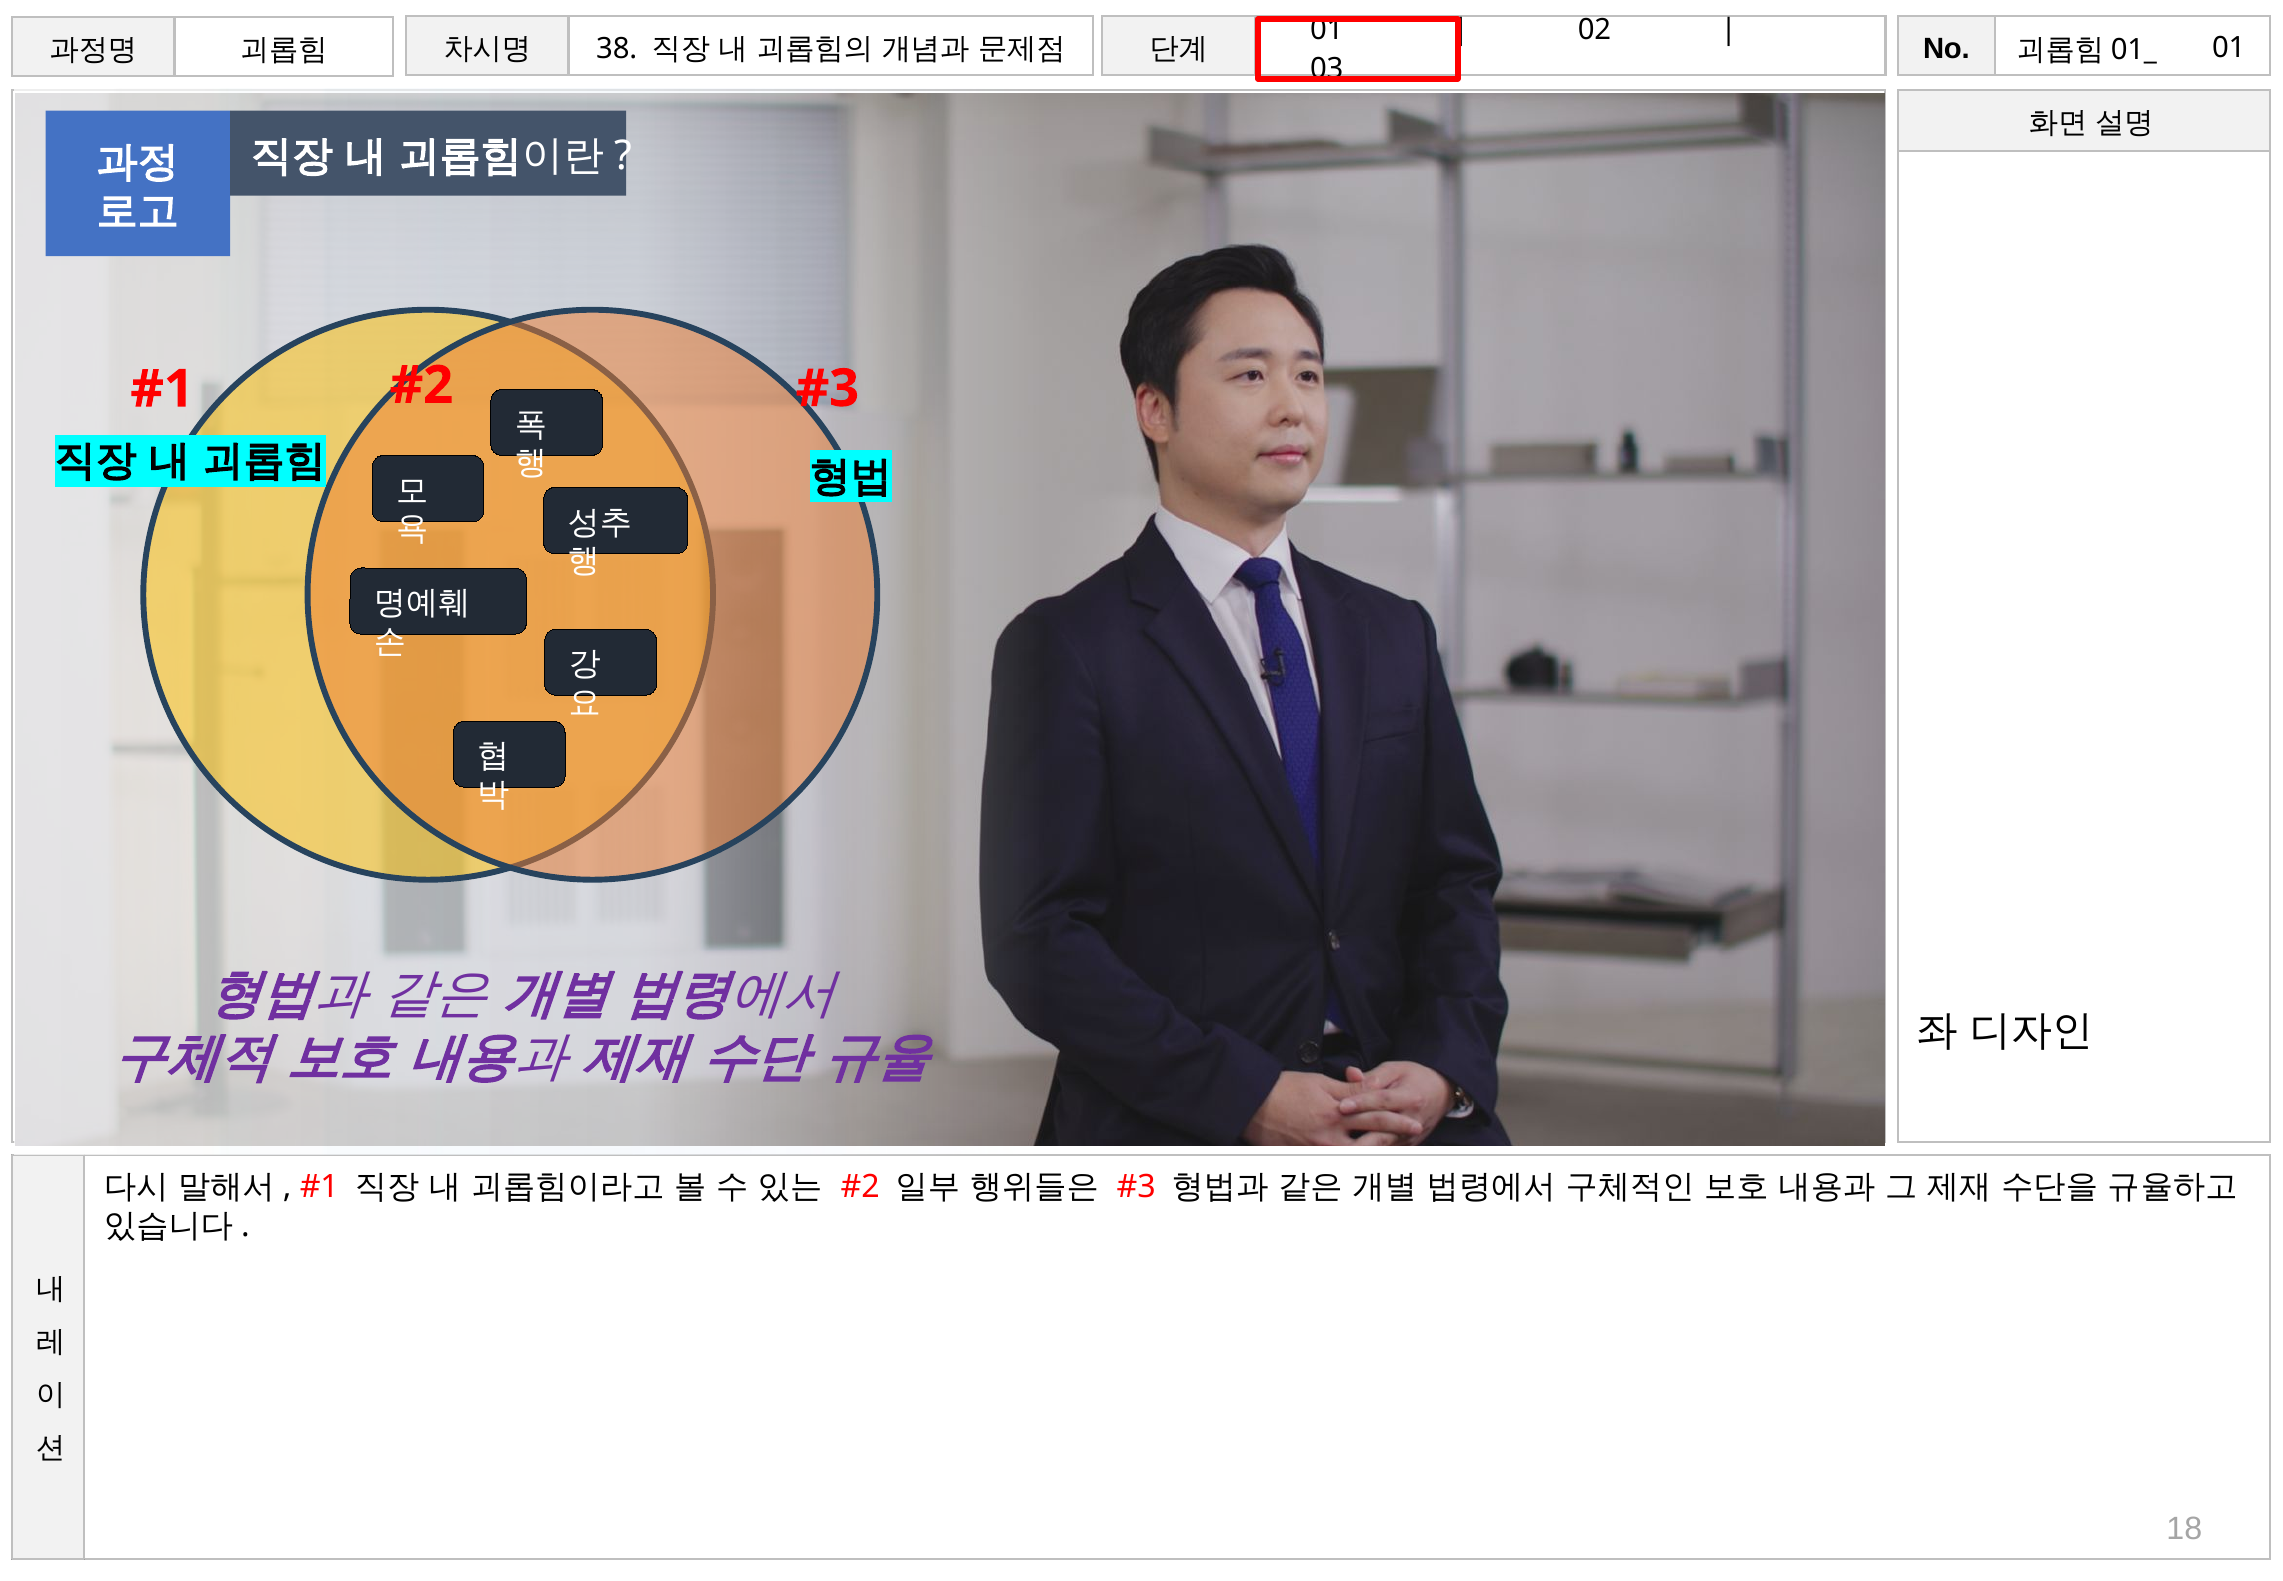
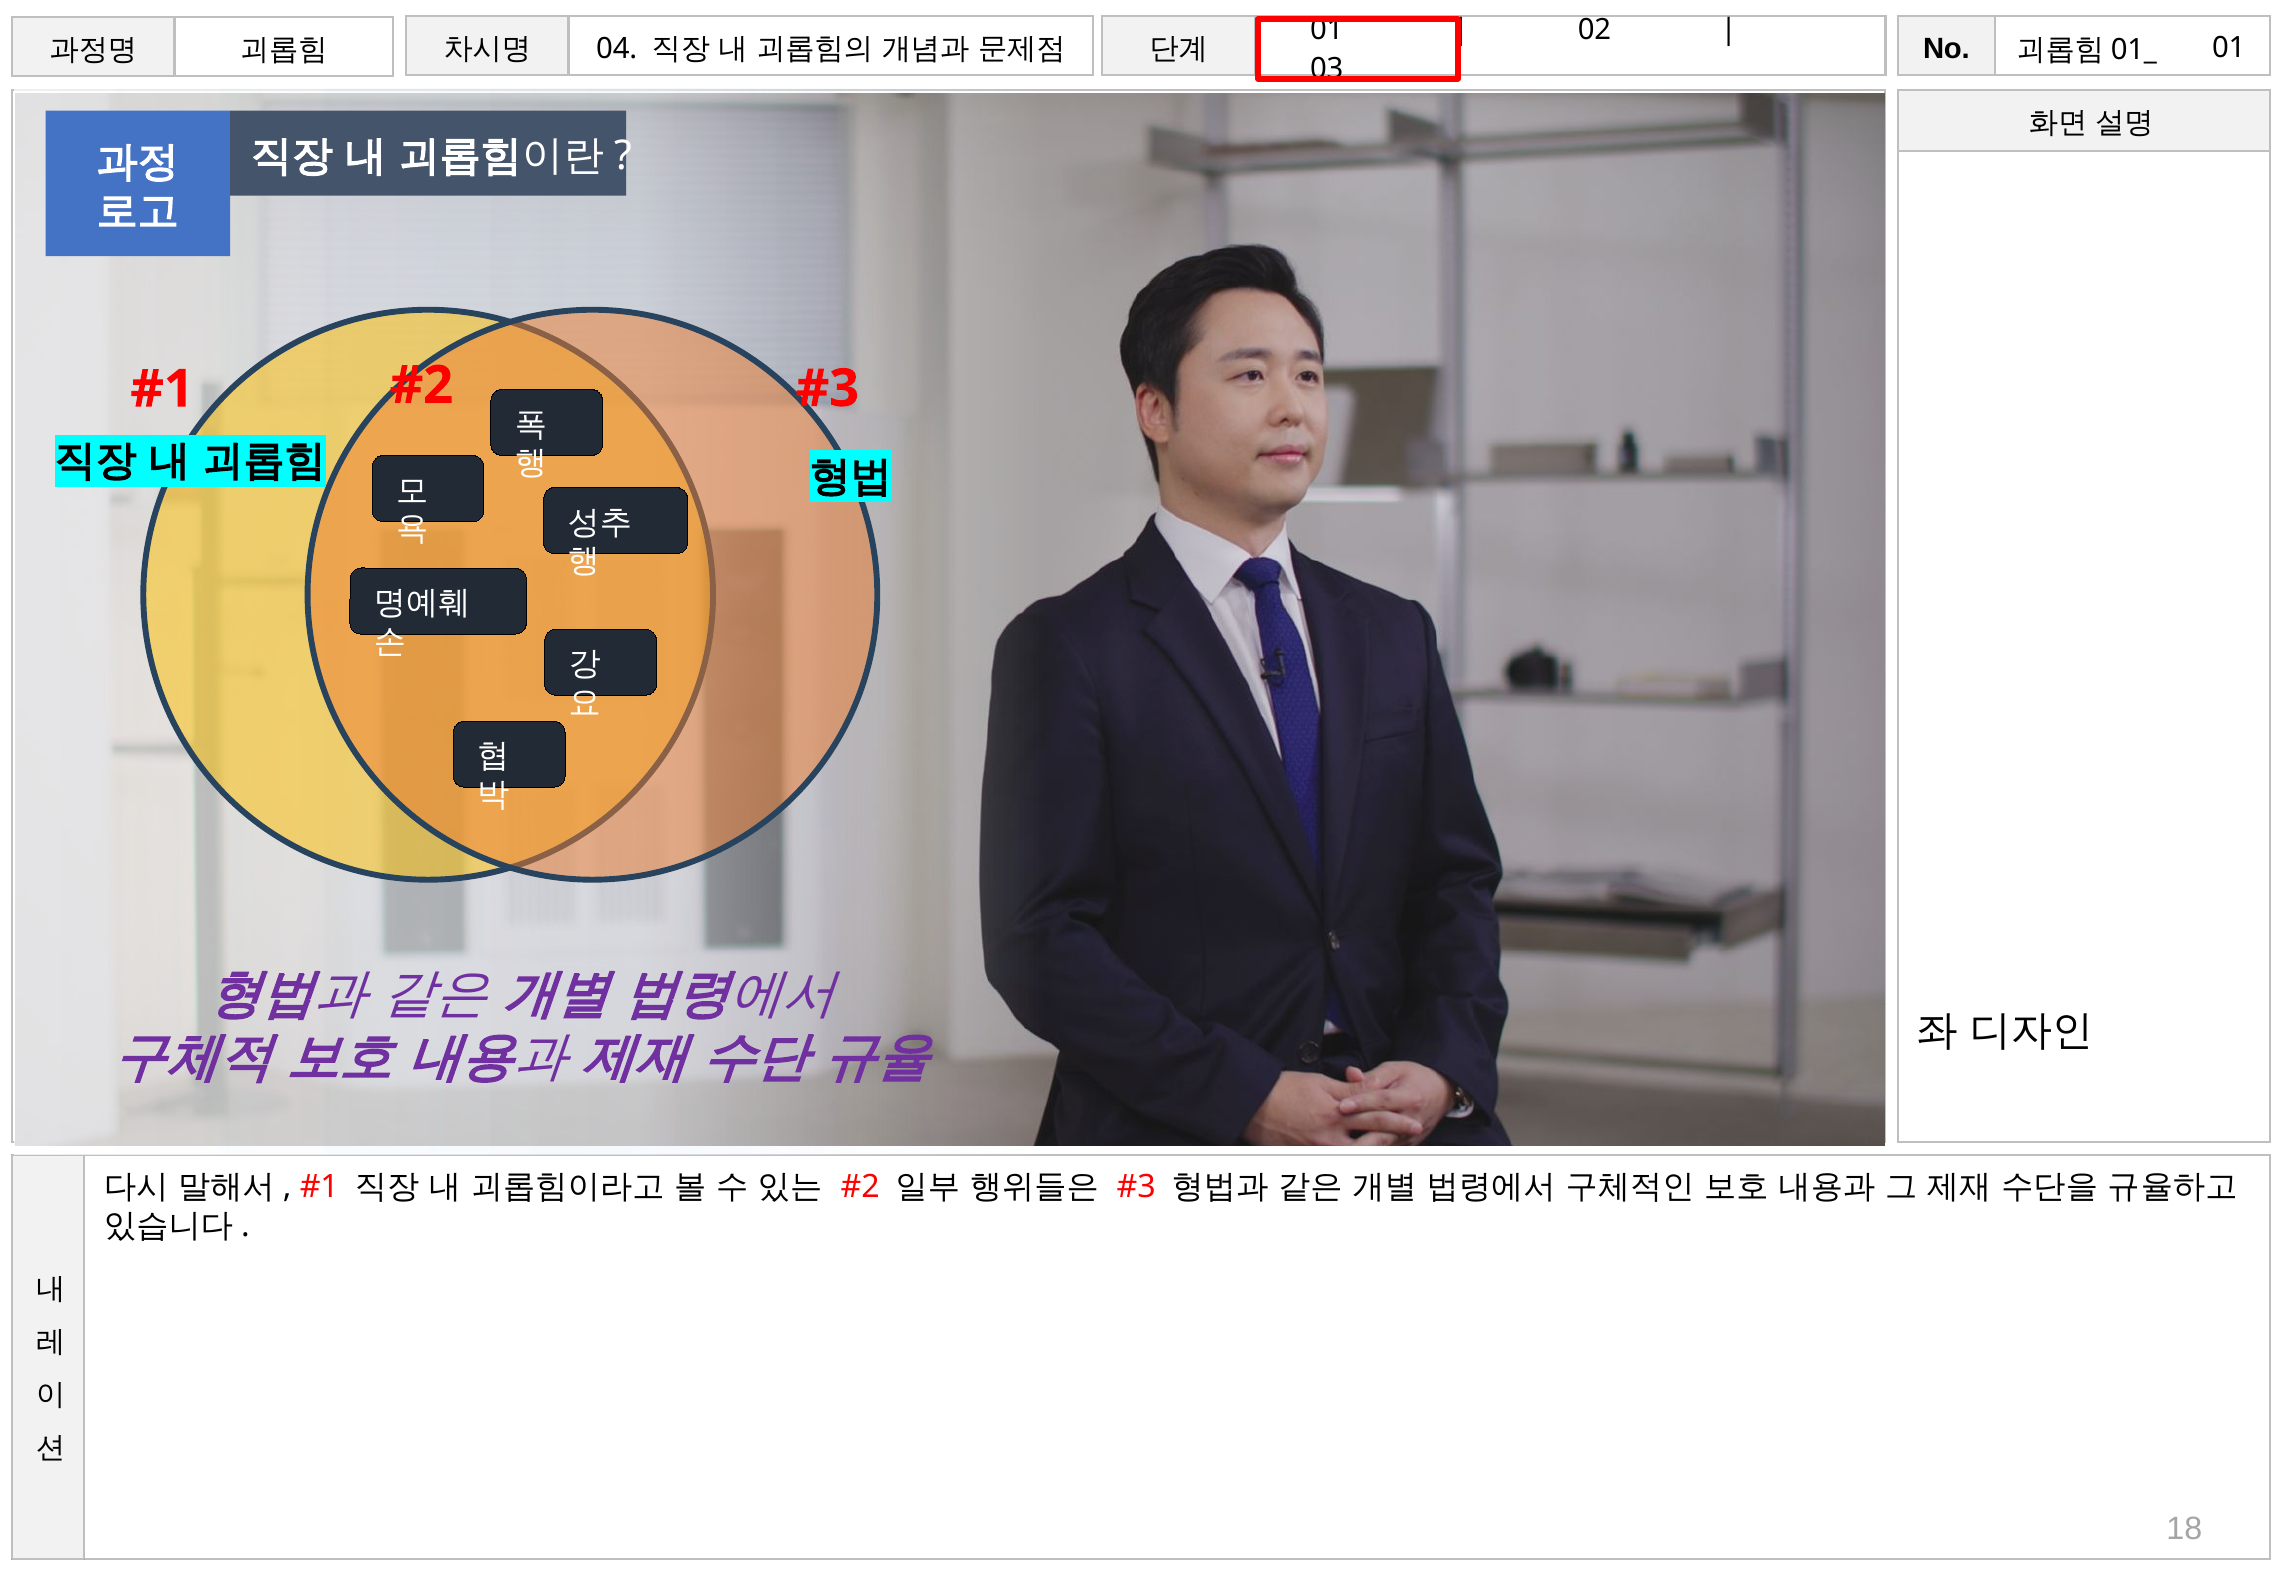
38: 38 -> 04
